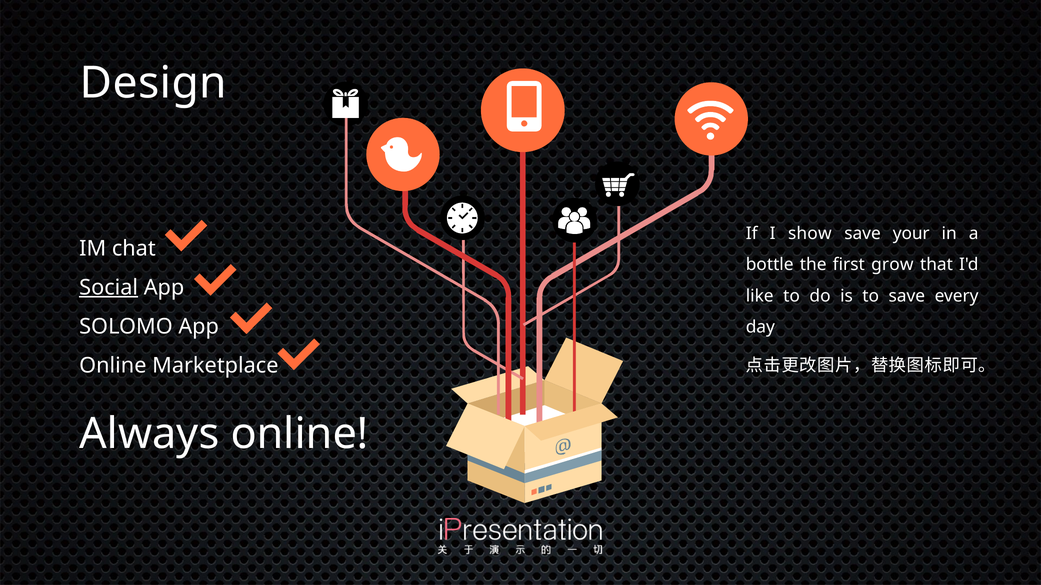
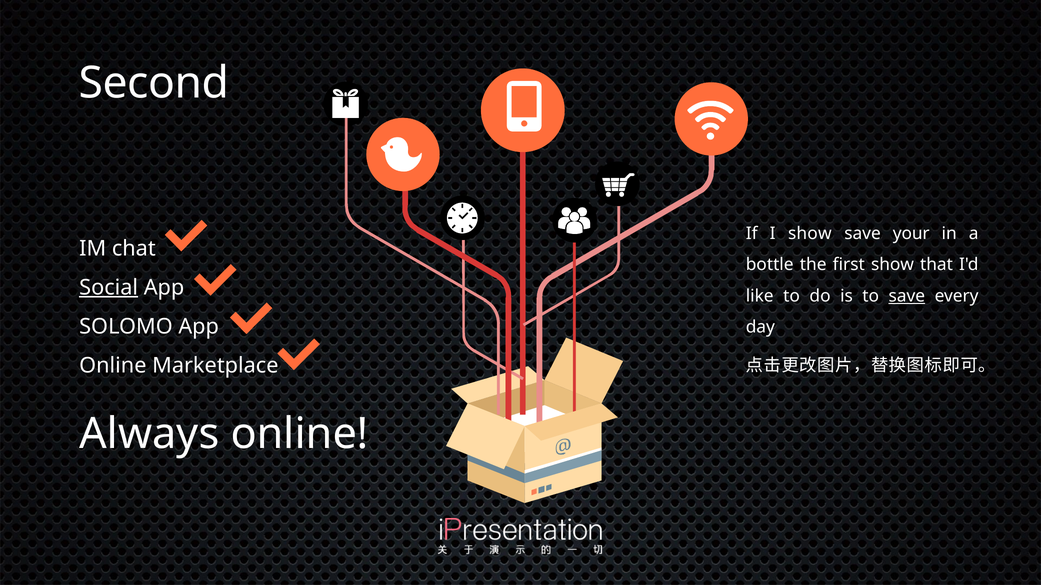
Design: Design -> Second
first grow: grow -> show
save at (907, 296) underline: none -> present
